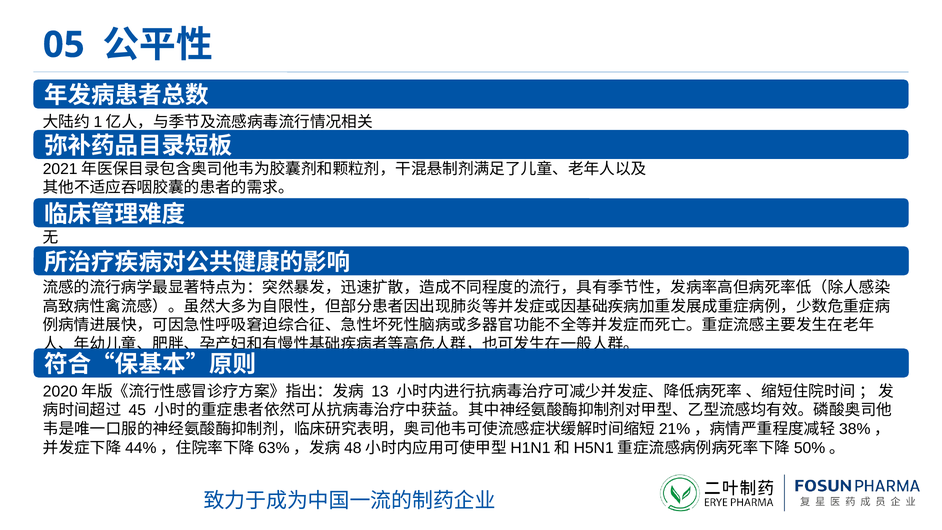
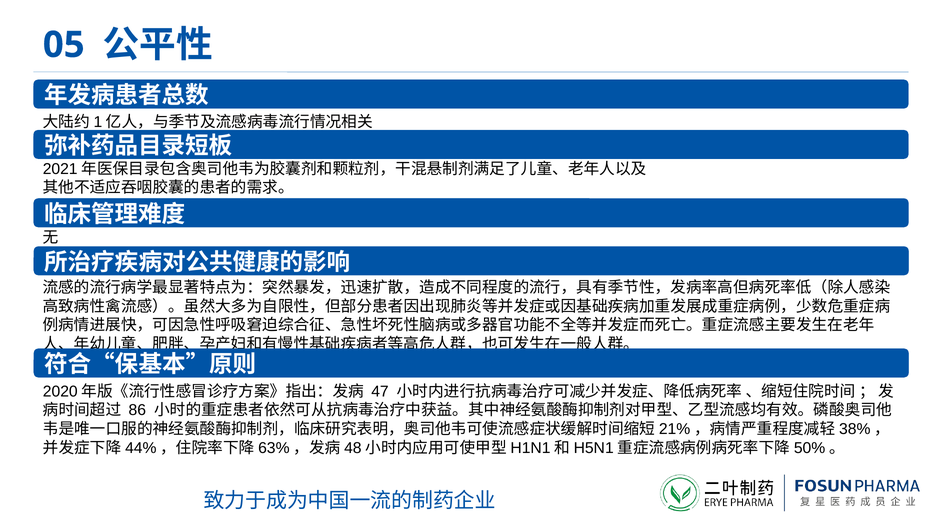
13: 13 -> 47
45: 45 -> 86
